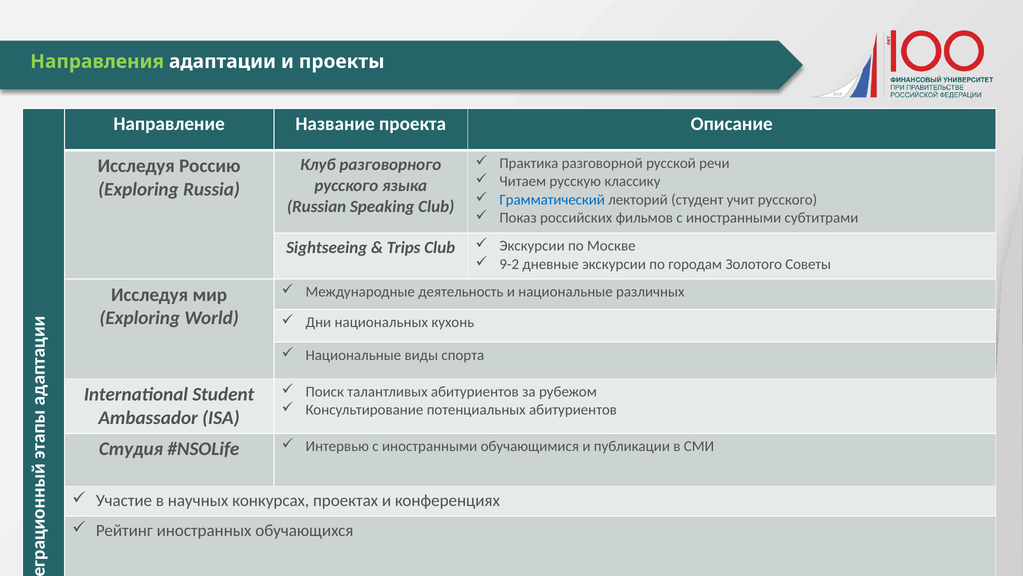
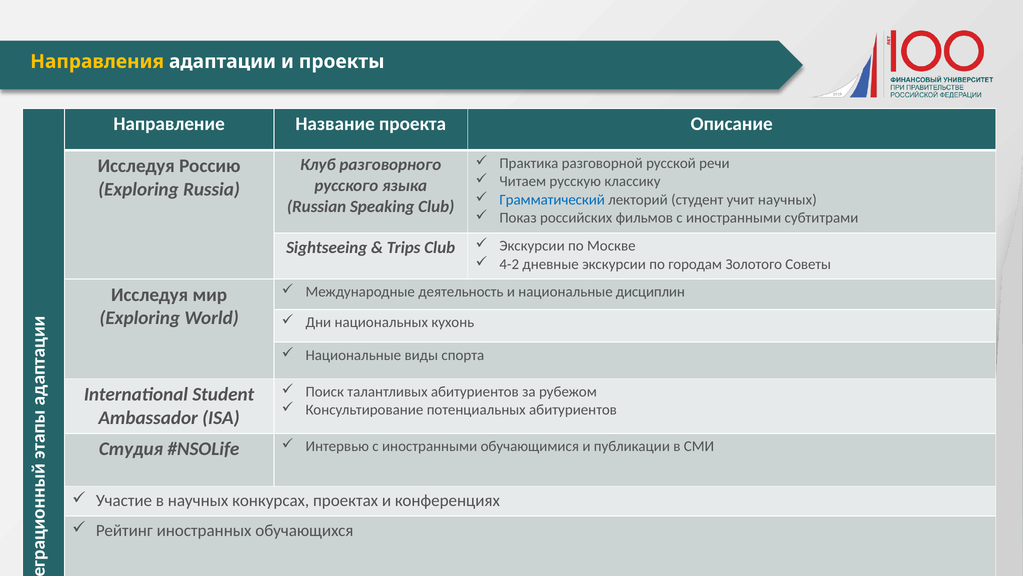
Направления colour: light green -> yellow
учит русского: русского -> научных
9-2: 9-2 -> 4-2
различных: различных -> дисциплин
